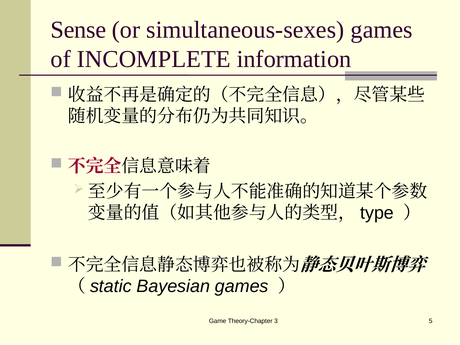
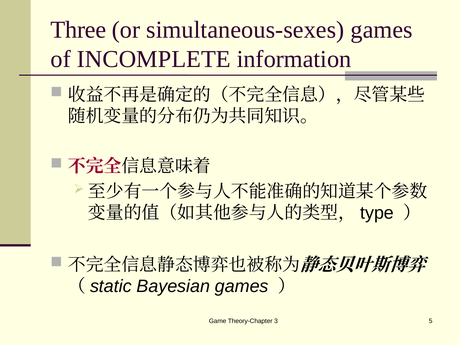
Sense: Sense -> Three
